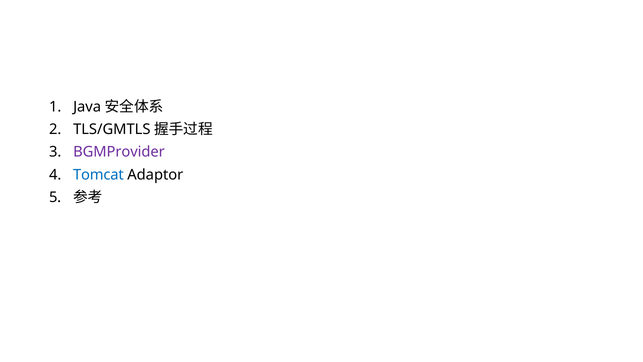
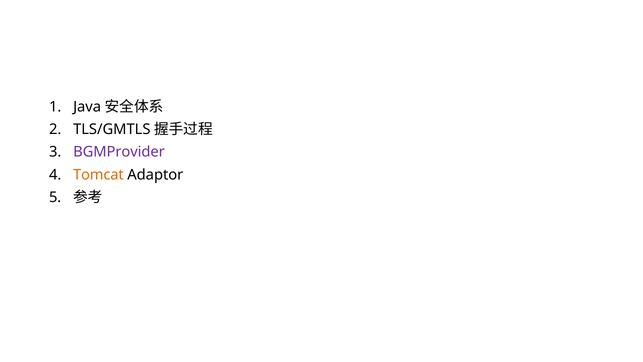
Tomcat colour: blue -> orange
